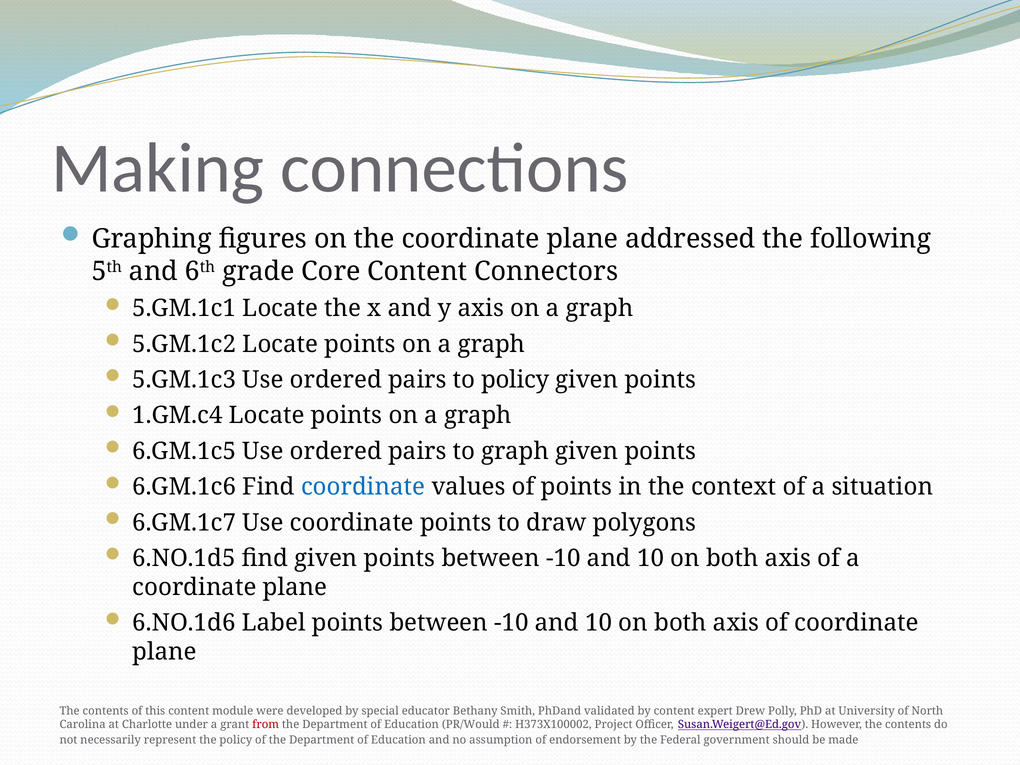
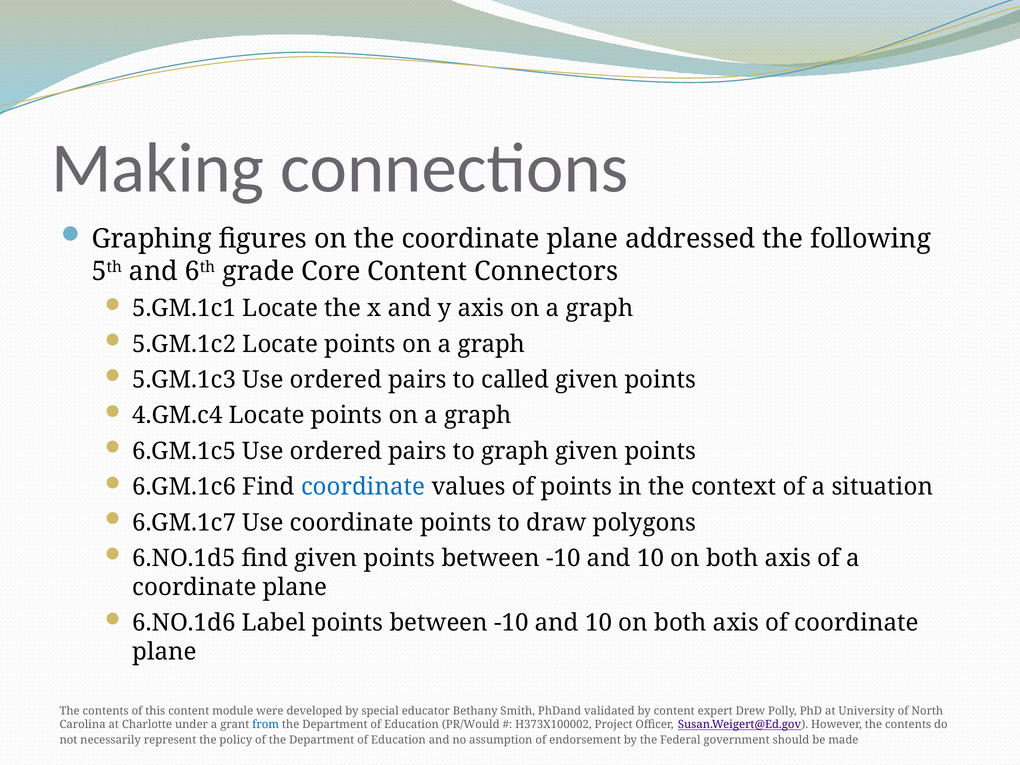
to policy: policy -> called
1.GM.c4: 1.GM.c4 -> 4.GM.c4
from colour: red -> blue
